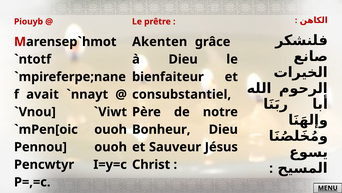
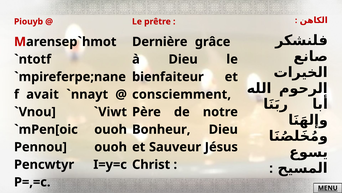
Akenten: Akenten -> Dernière
consubstantiel: consubstantiel -> consciemment
